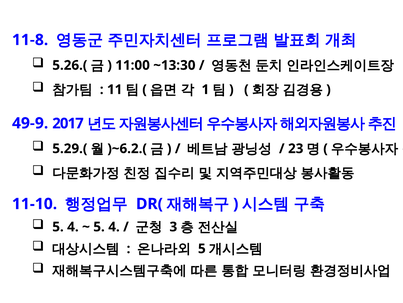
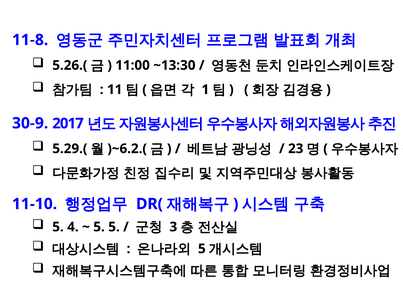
49-9: 49-9 -> 30-9
4 at (114, 226): 4 -> 5
